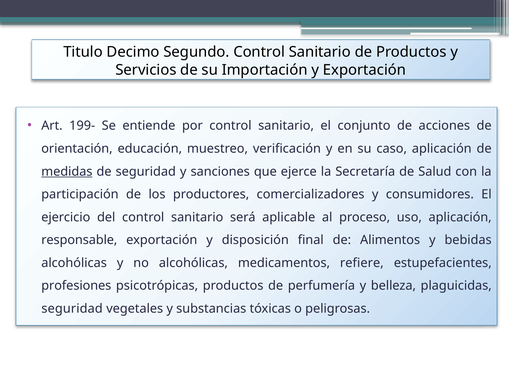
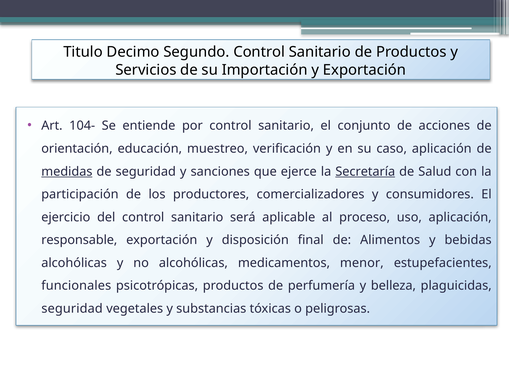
199-: 199- -> 104-
Secretaría underline: none -> present
refiere: refiere -> menor
profesiones: profesiones -> funcionales
